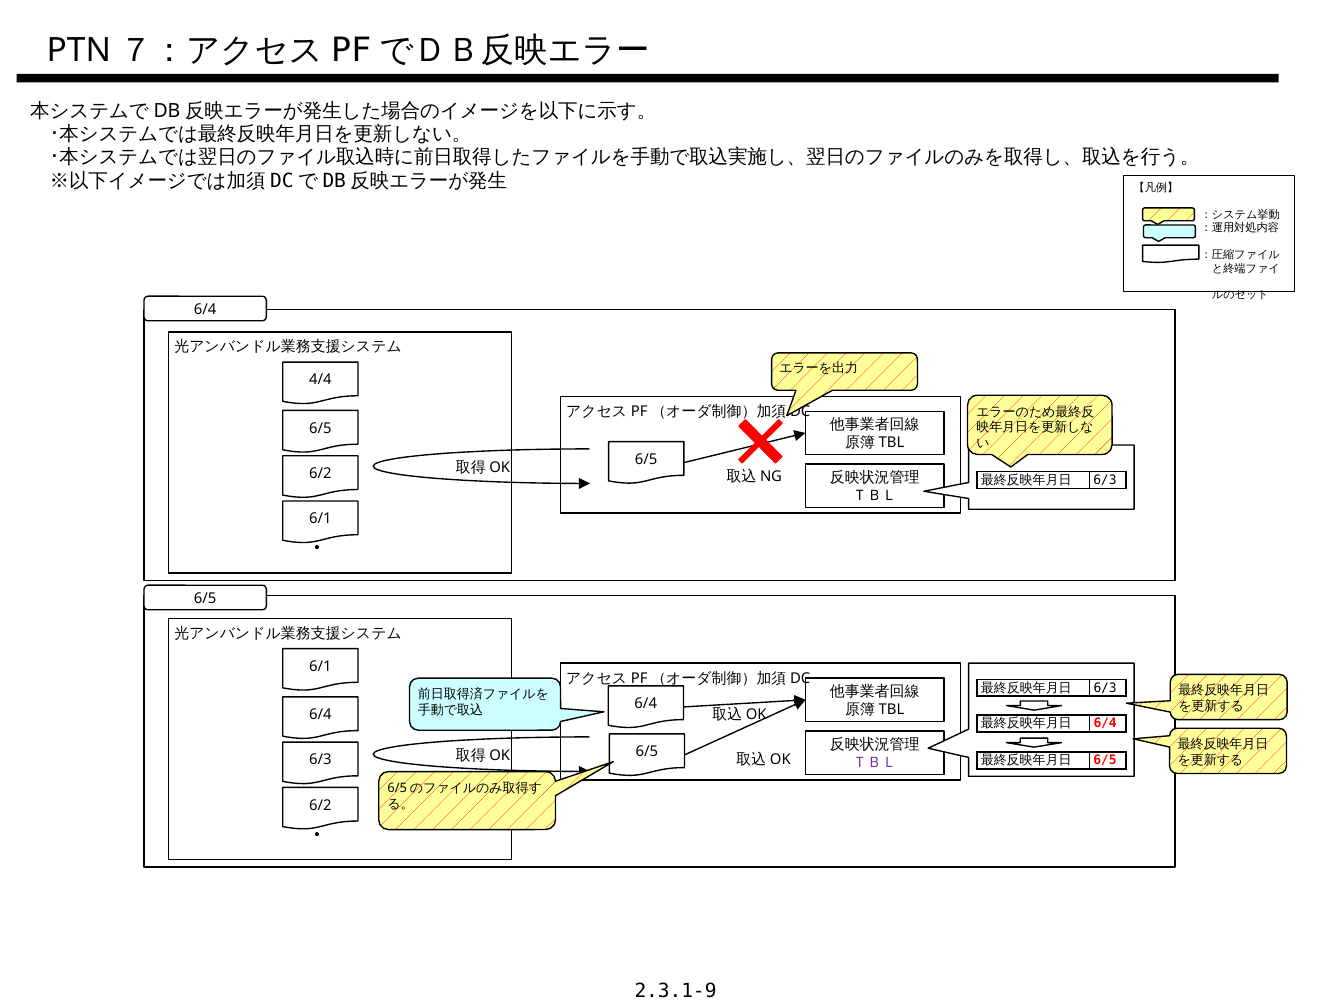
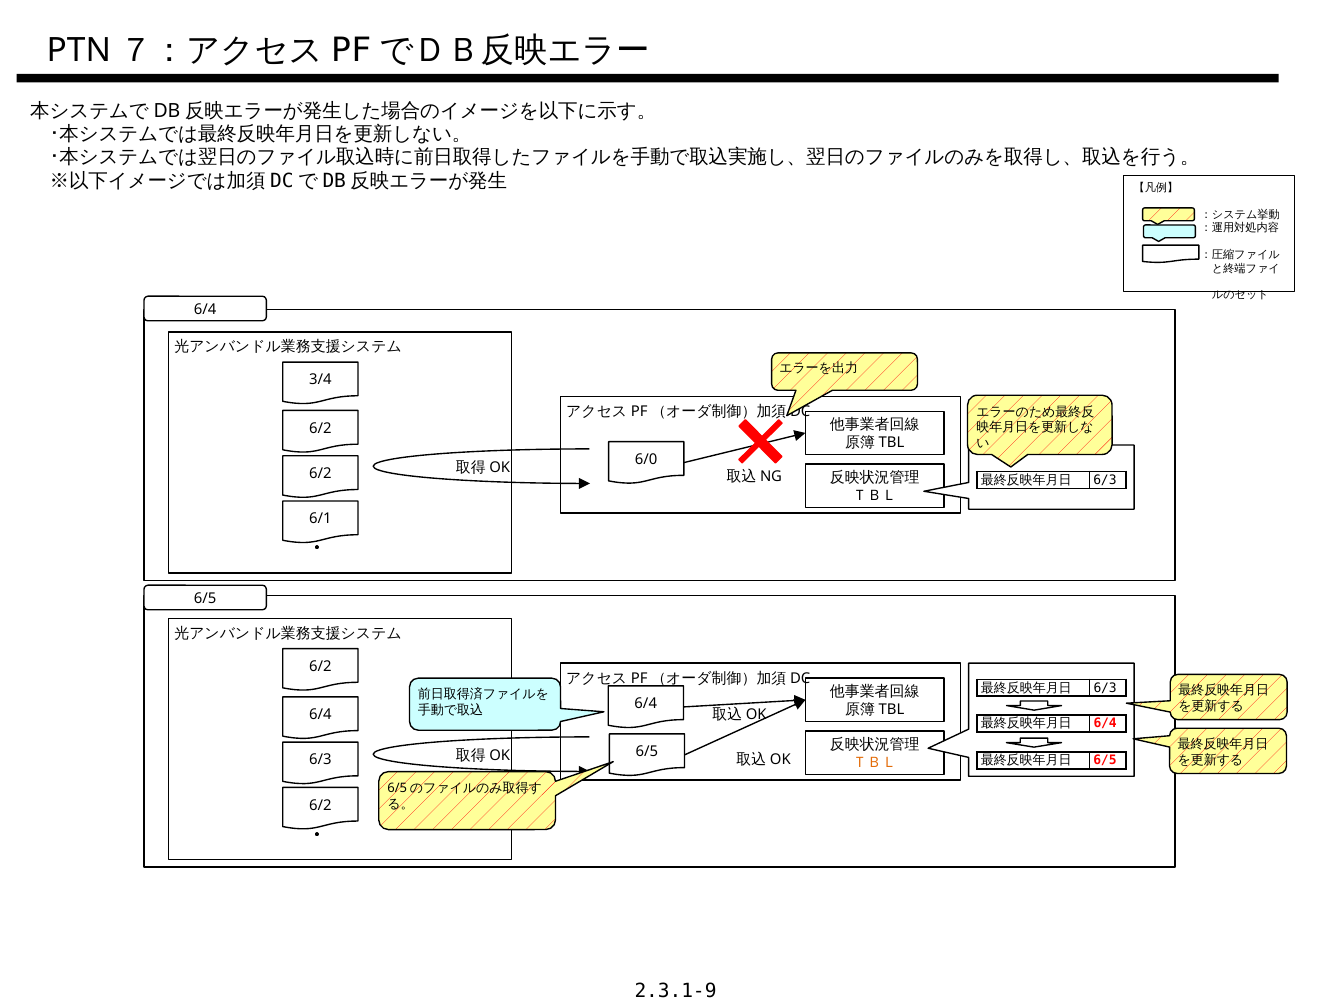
4/4: 4/4 -> 3/4
6/5 at (320, 428): 6/5 -> 6/2
6/5 at (646, 460): 6/5 -> 6/0
6/1 at (320, 666): 6/1 -> 6/2
ＴＢＬ at (875, 763) colour: purple -> orange
